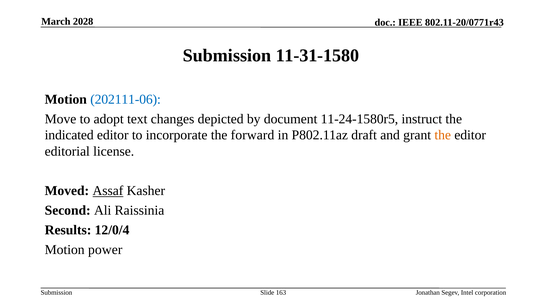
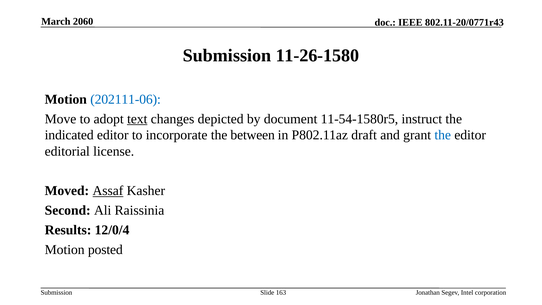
2028: 2028 -> 2060
11-31-1580: 11-31-1580 -> 11-26-1580
text underline: none -> present
11-24-1580r5: 11-24-1580r5 -> 11-54-1580r5
forward: forward -> between
the at (443, 135) colour: orange -> blue
power: power -> posted
